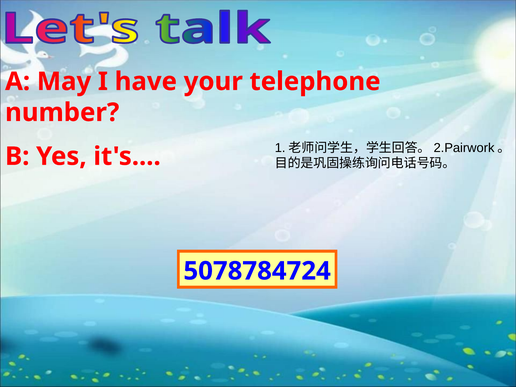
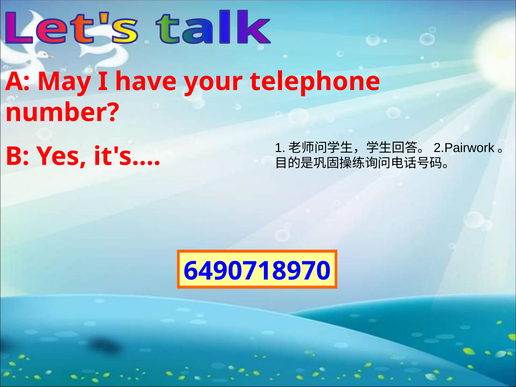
5078784724: 5078784724 -> 6490718970
